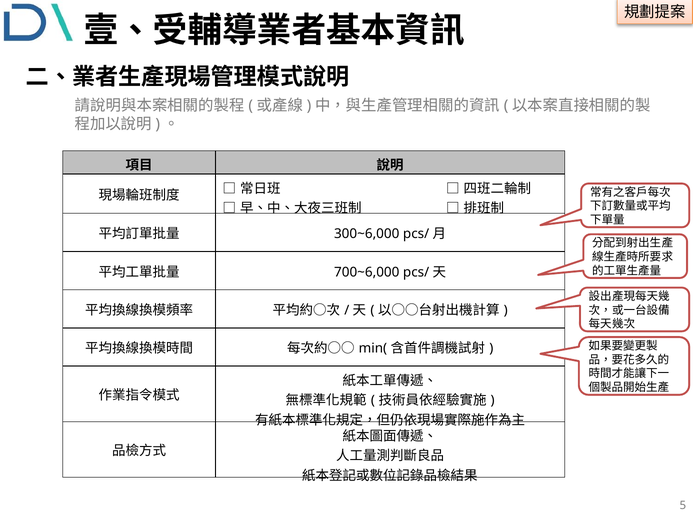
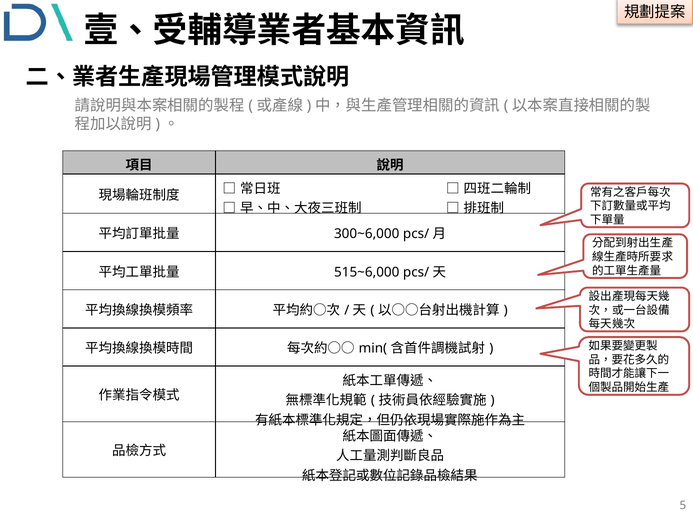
700~6,000: 700~6,000 -> 515~6,000
